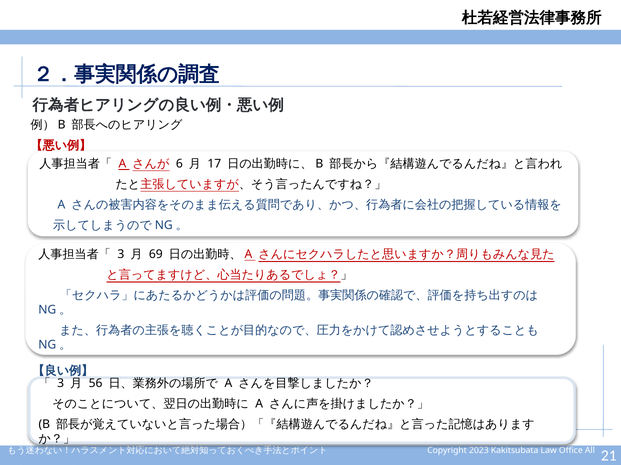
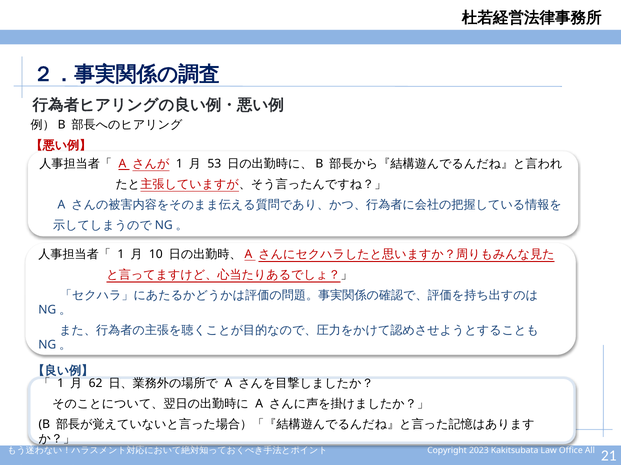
6 at (179, 164): 6 -> 1
17: 17 -> 53
3 at (121, 255): 3 -> 1
69: 69 -> 10
3 at (61, 384): 3 -> 1
56: 56 -> 62
